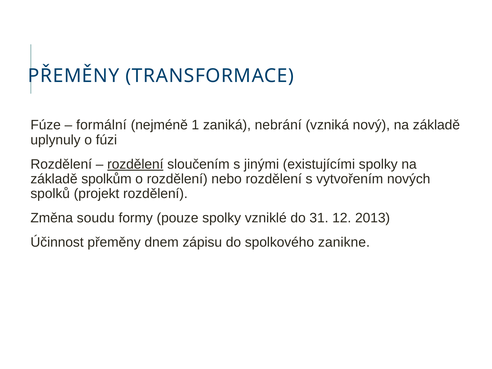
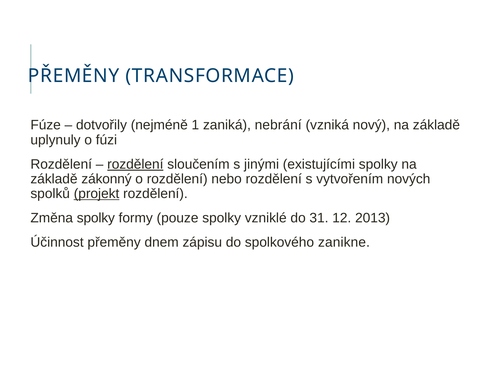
formální: formální -> dotvořily
spolkům: spolkům -> zákonný
projekt underline: none -> present
Změna soudu: soudu -> spolky
